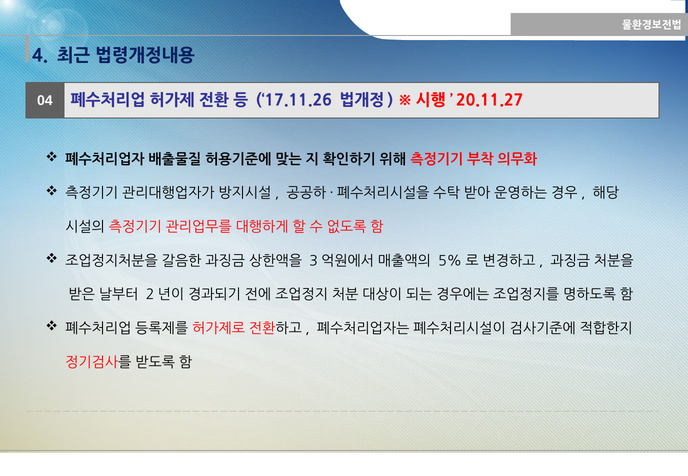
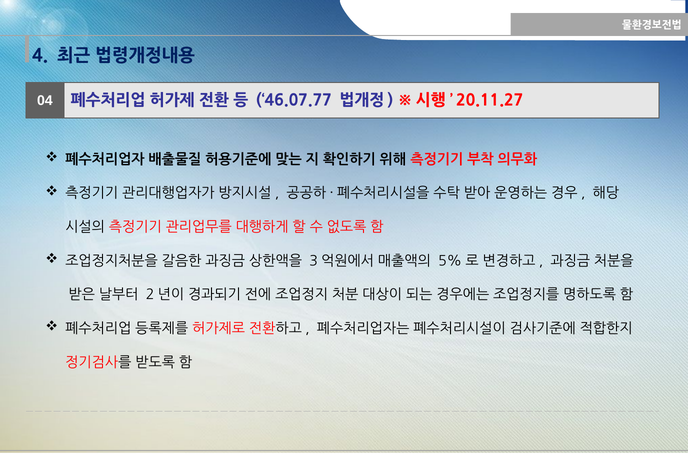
17.11.26: 17.11.26 -> 46.07.77
